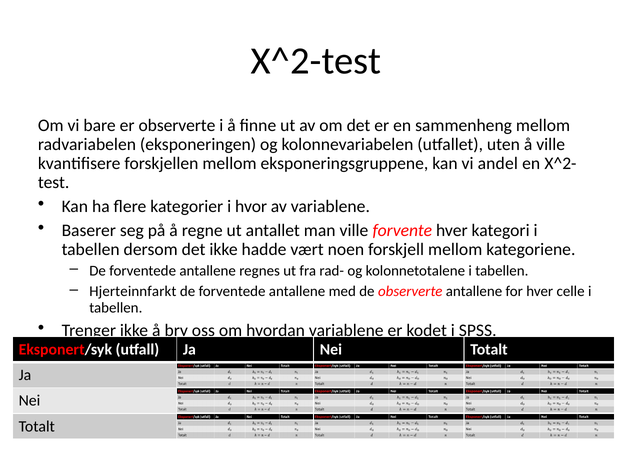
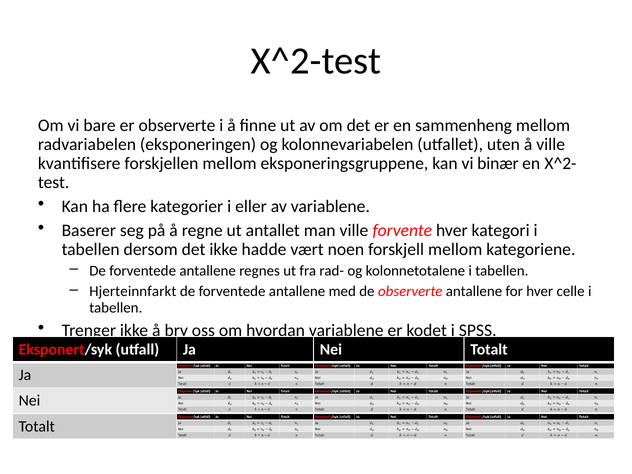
andel: andel -> binær
hvor: hvor -> eller
